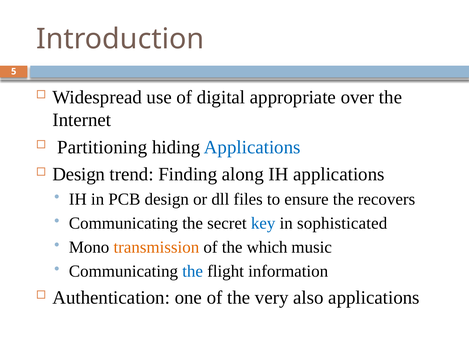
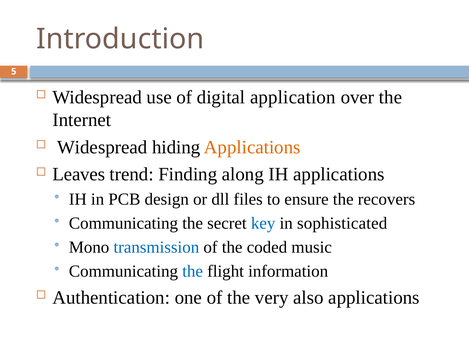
appropriate: appropriate -> application
Partitioning at (102, 147): Partitioning -> Widespread
Applications at (252, 147) colour: blue -> orange
Design at (79, 174): Design -> Leaves
transmission colour: orange -> blue
which: which -> coded
